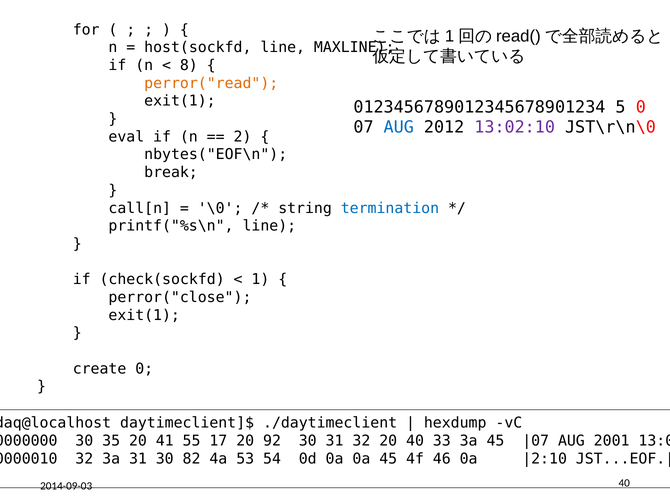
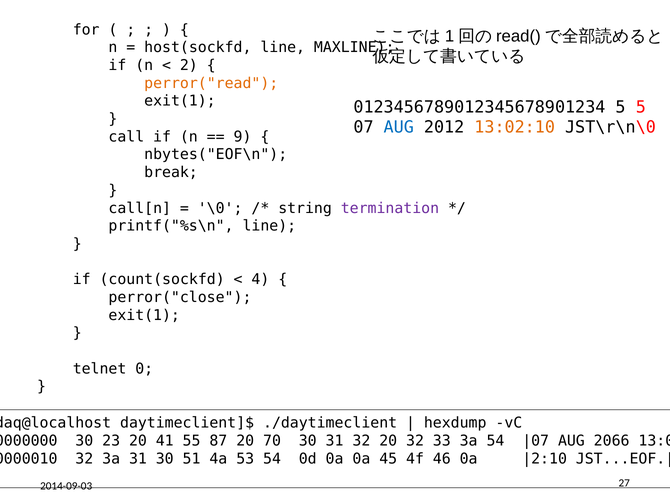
8: 8 -> 2
5 0: 0 -> 5
13:02:10 colour: purple -> orange
eval: eval -> call
2: 2 -> 9
termination colour: blue -> purple
check(sockfd: check(sockfd -> count(sockfd
1: 1 -> 4
create: create -> telnet
35: 35 -> 23
17: 17 -> 87
92: 92 -> 70
20 40: 40 -> 32
3a 45: 45 -> 54
2001: 2001 -> 2066
82: 82 -> 51
2014-09-03 40: 40 -> 27
